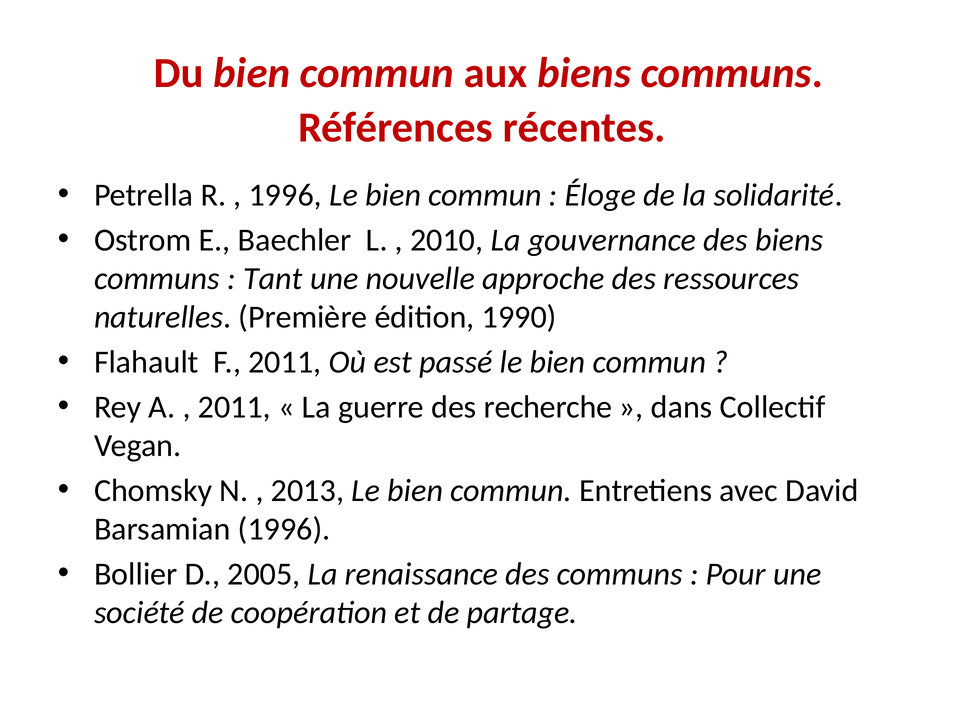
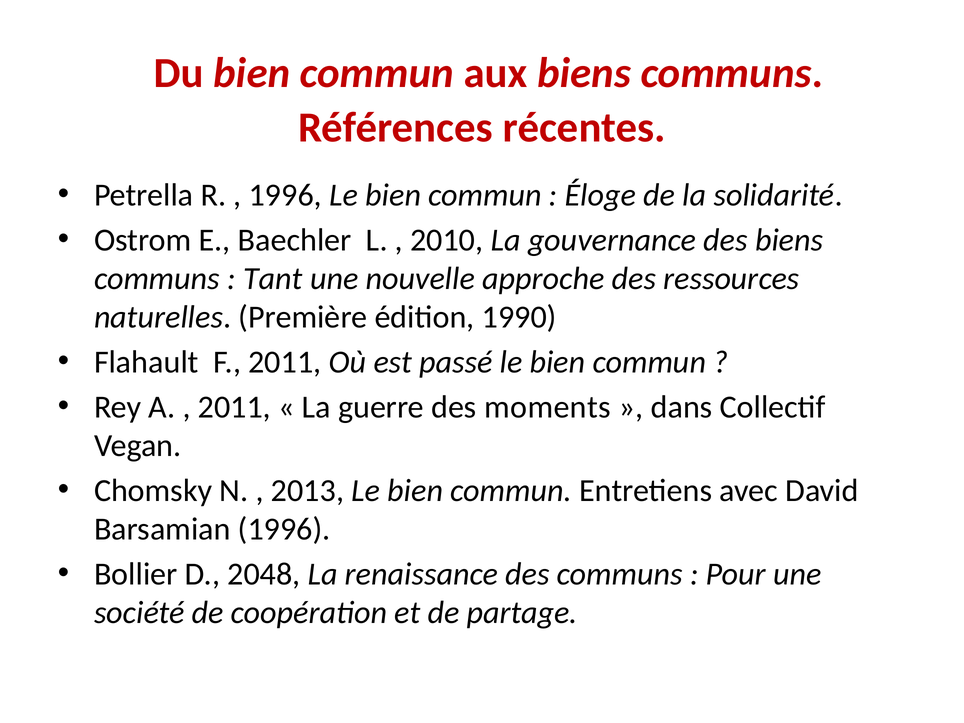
recherche: recherche -> moments
2005: 2005 -> 2048
